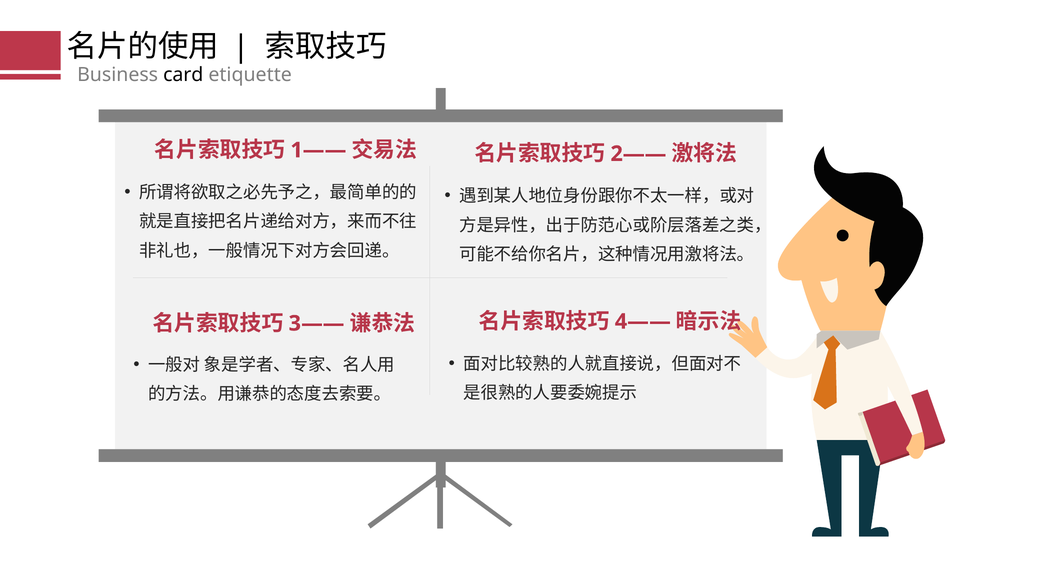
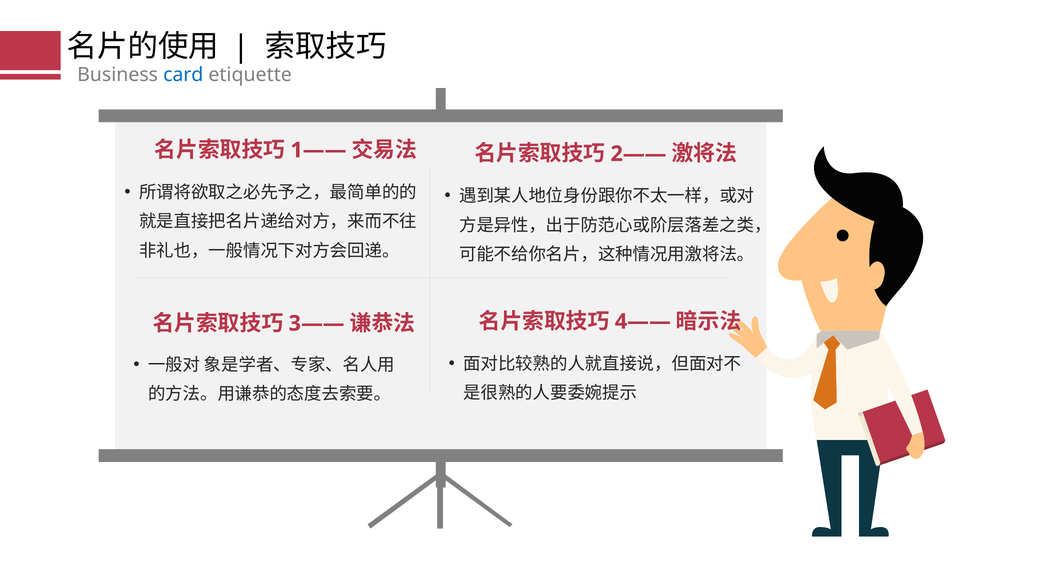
card colour: black -> blue
